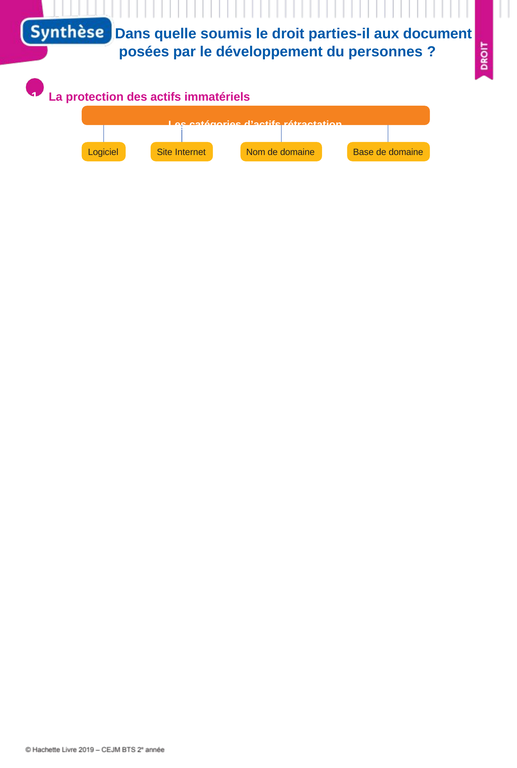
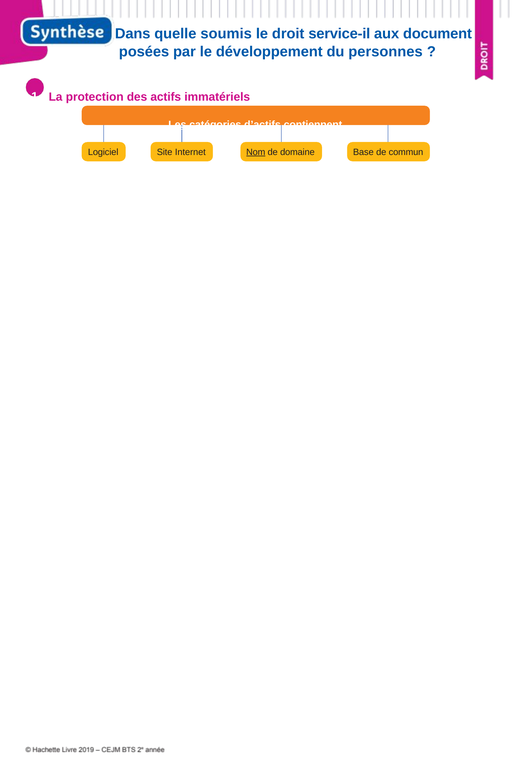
parties-il: parties-il -> service-il
rétractation: rétractation -> contiennent
Nom underline: none -> present
Base de domaine: domaine -> commun
